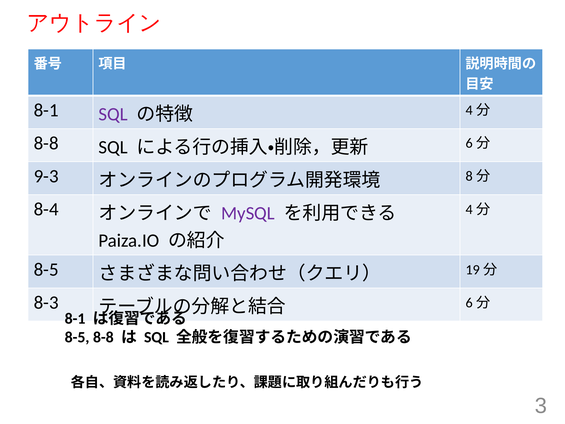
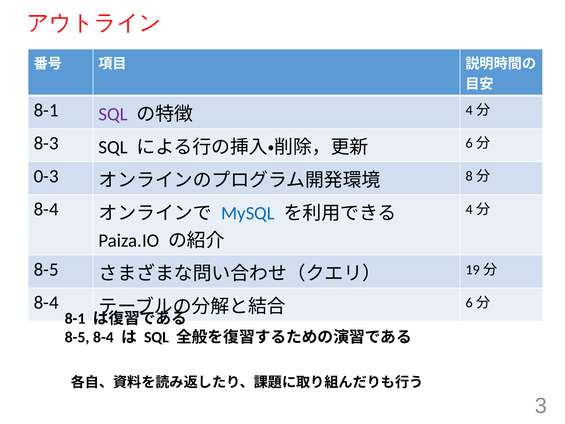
8-8 at (46, 143): 8-8 -> 8-3
9-3: 9-3 -> 0-3
MySQL colour: purple -> blue
8-3 at (46, 302): 8-3 -> 8-4
8-5 8-8: 8-8 -> 8-4
